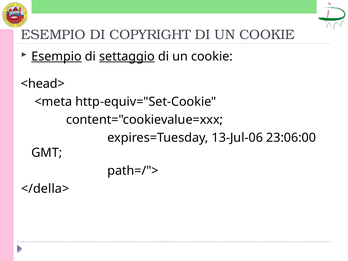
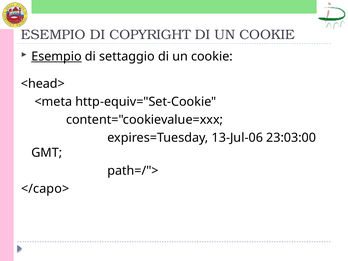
settaggio underline: present -> none
23:06:00: 23:06:00 -> 23:03:00
</della>: </della> -> </capo>
